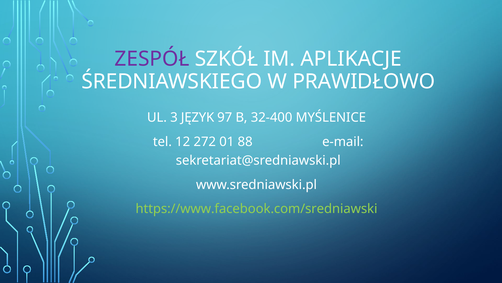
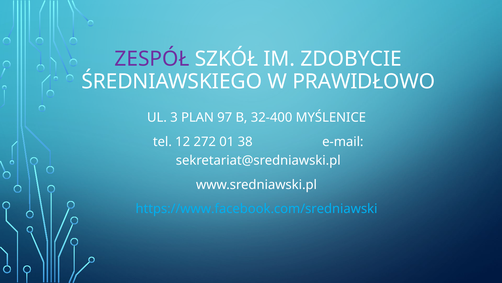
APLIKACJE: APLIKACJE -> ZDOBYCIE
JĘZYK: JĘZYK -> PLAN
88: 88 -> 38
https://www.facebook.com/sredniawski colour: light green -> light blue
